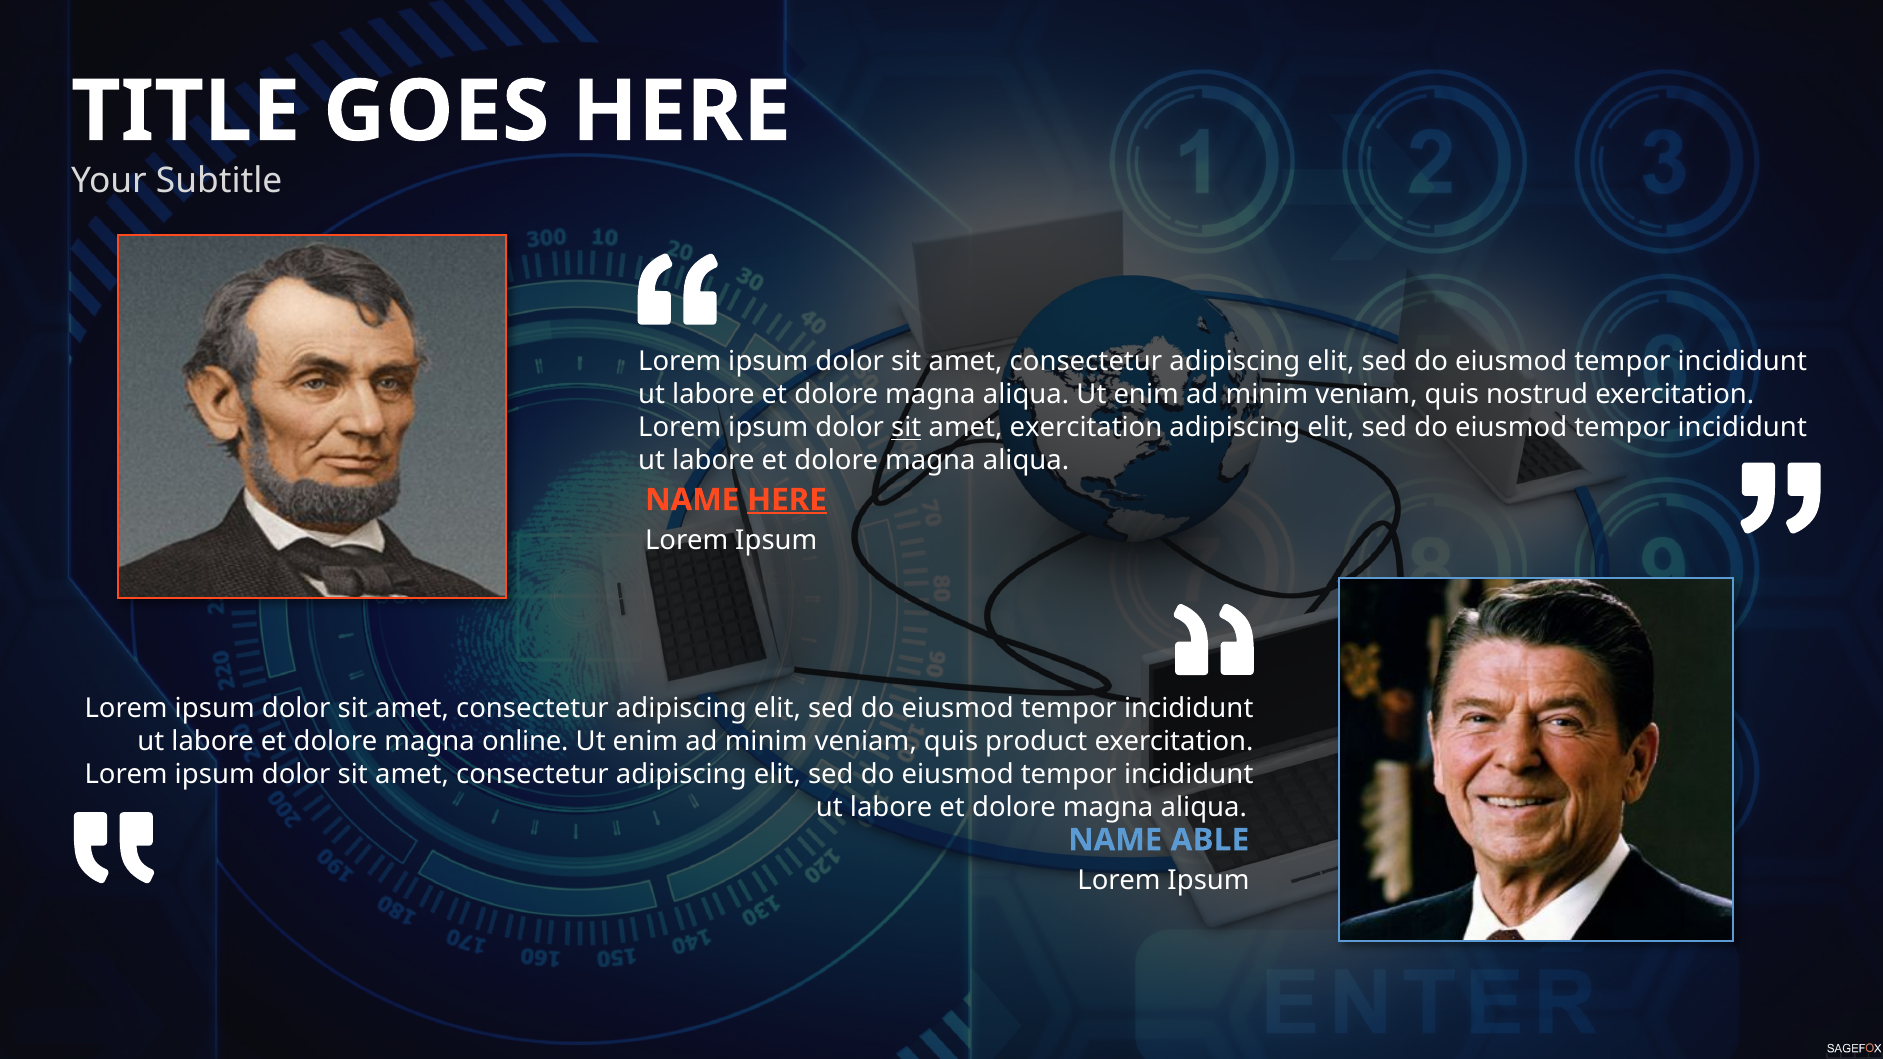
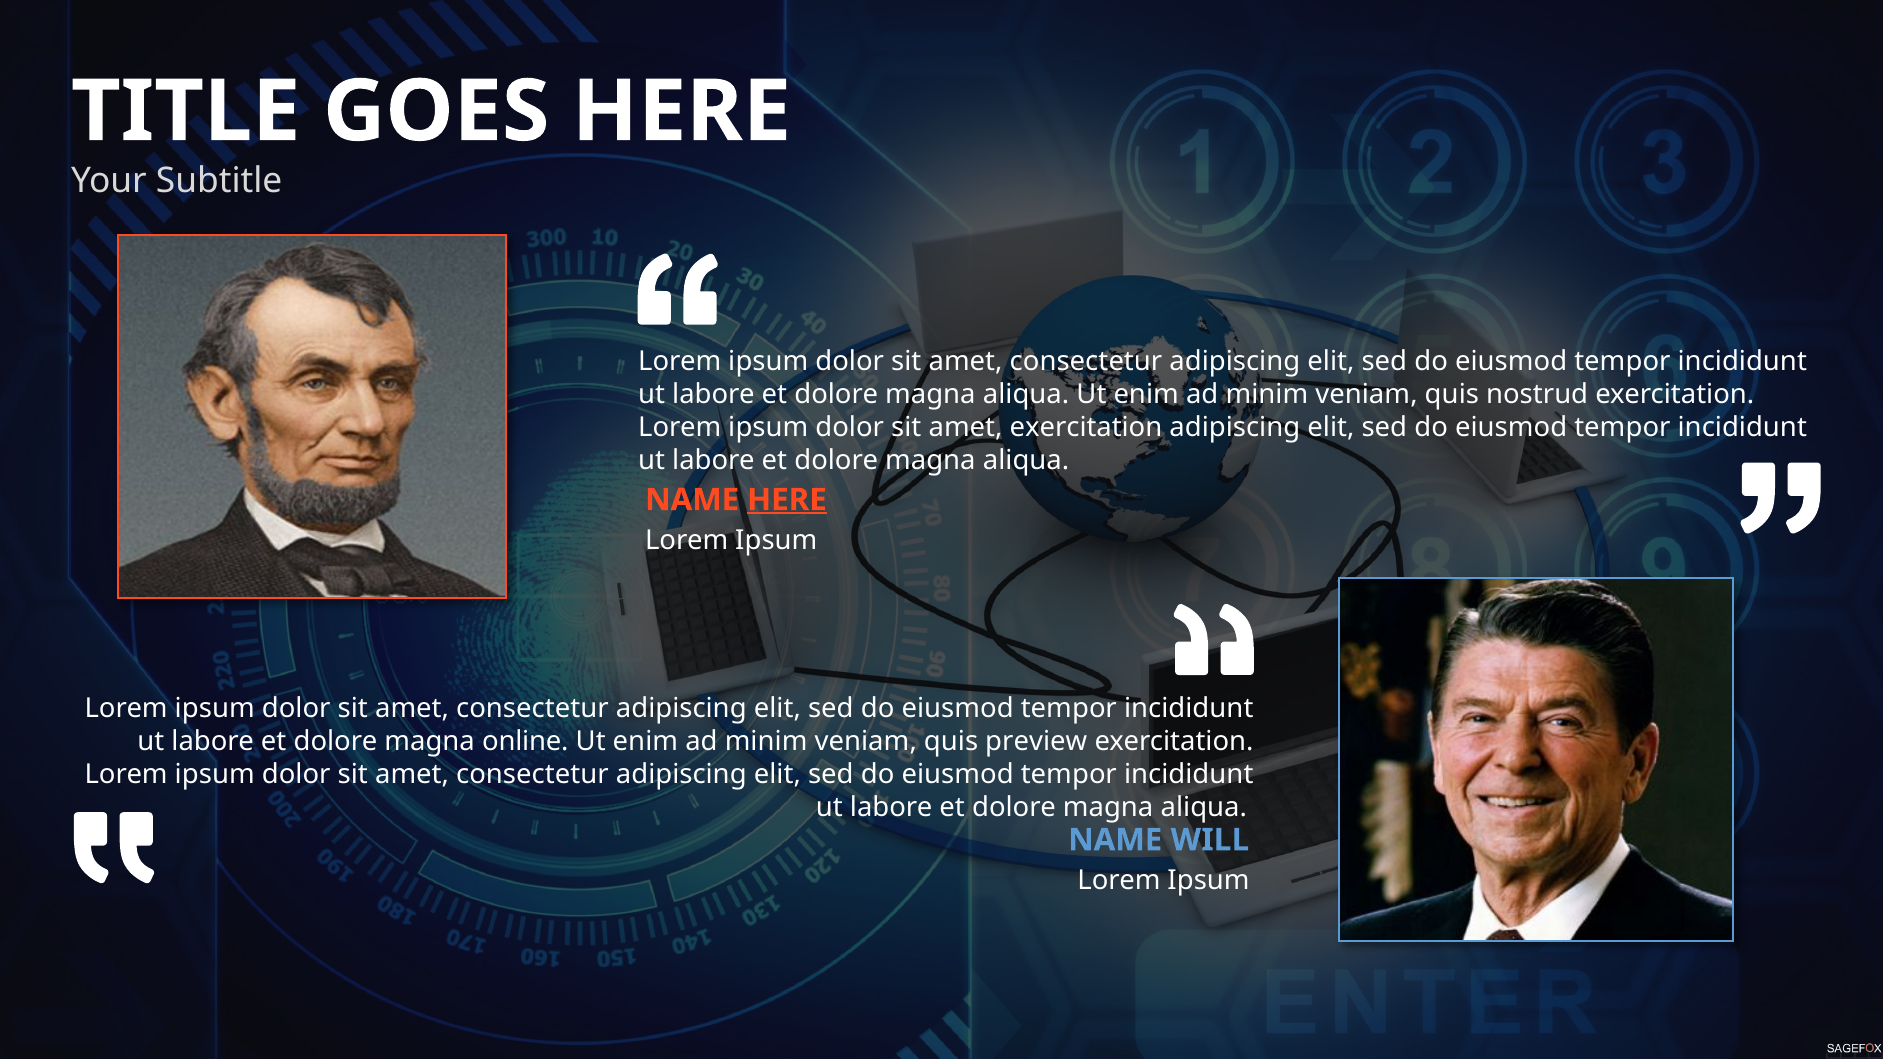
sit at (906, 428) underline: present -> none
product: product -> preview
ABLE: ABLE -> WILL
